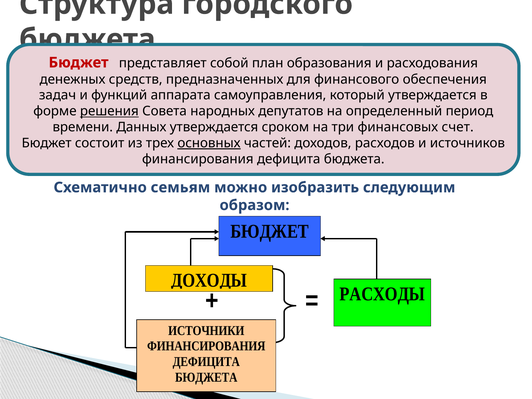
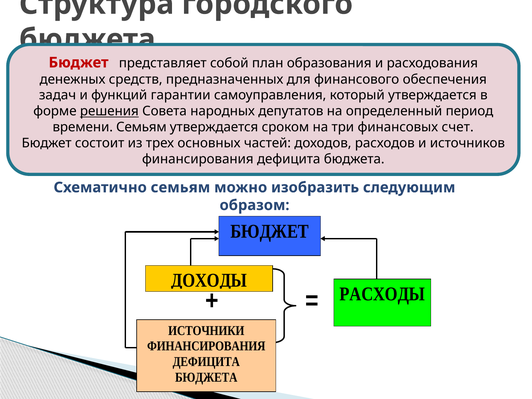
аппарата: аппарата -> гарантии
времени Данных: Данных -> Семьям
основных underline: present -> none
